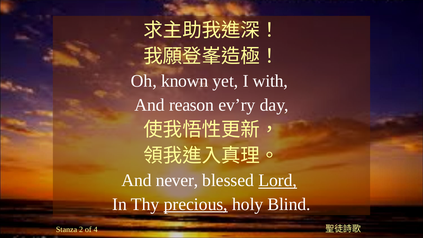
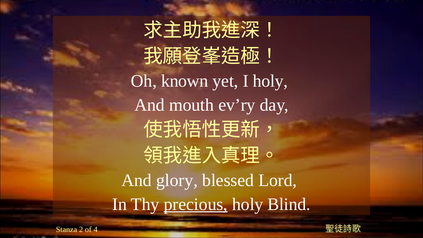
I with: with -> holy
reason: reason -> mouth
never: never -> glory
Lord underline: present -> none
